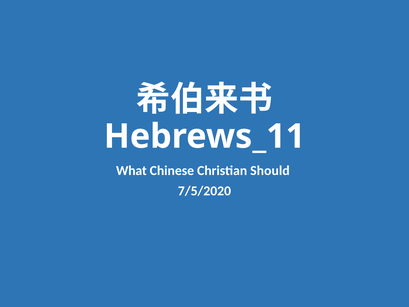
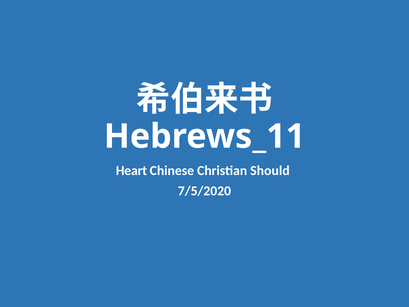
What: What -> Heart
